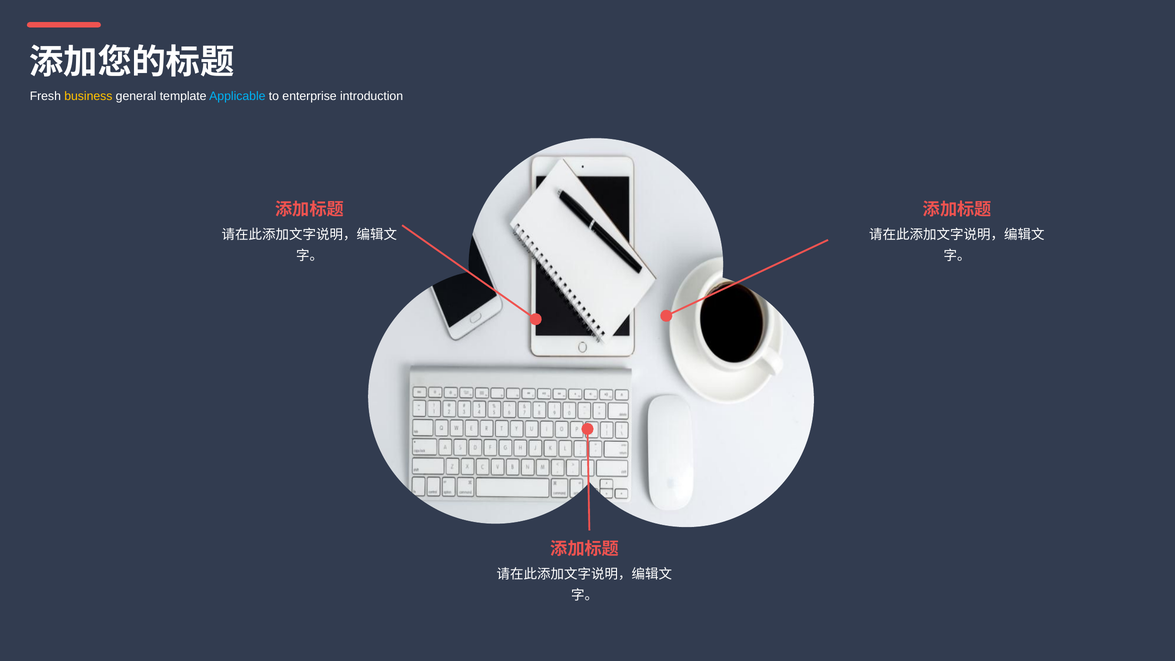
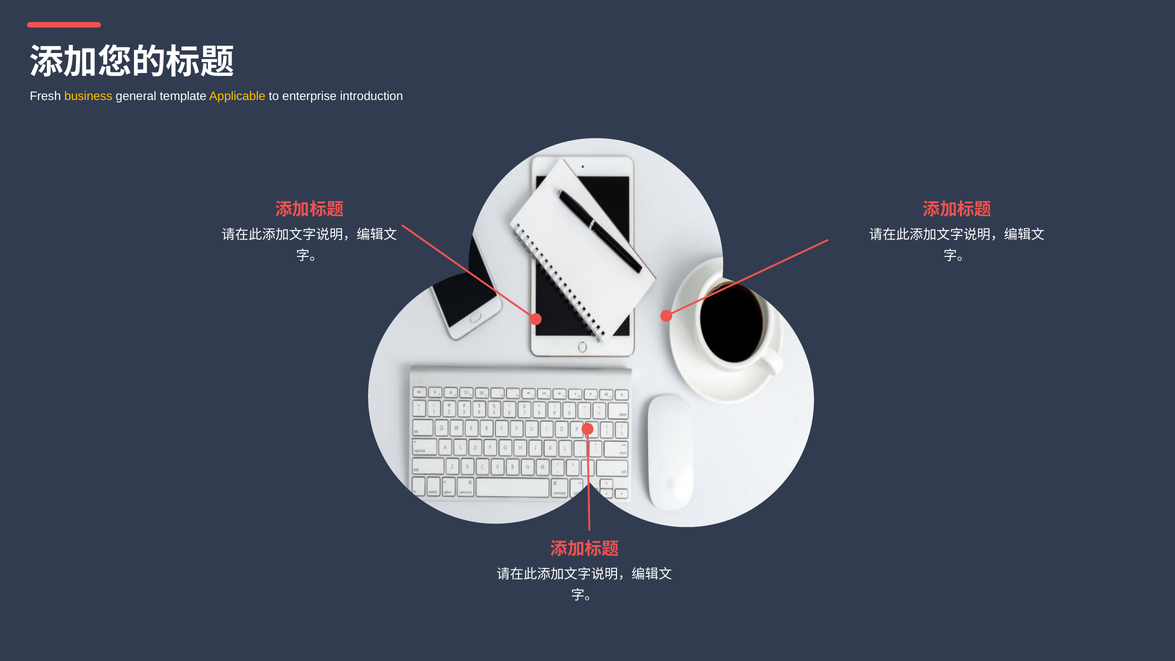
Applicable colour: light blue -> yellow
